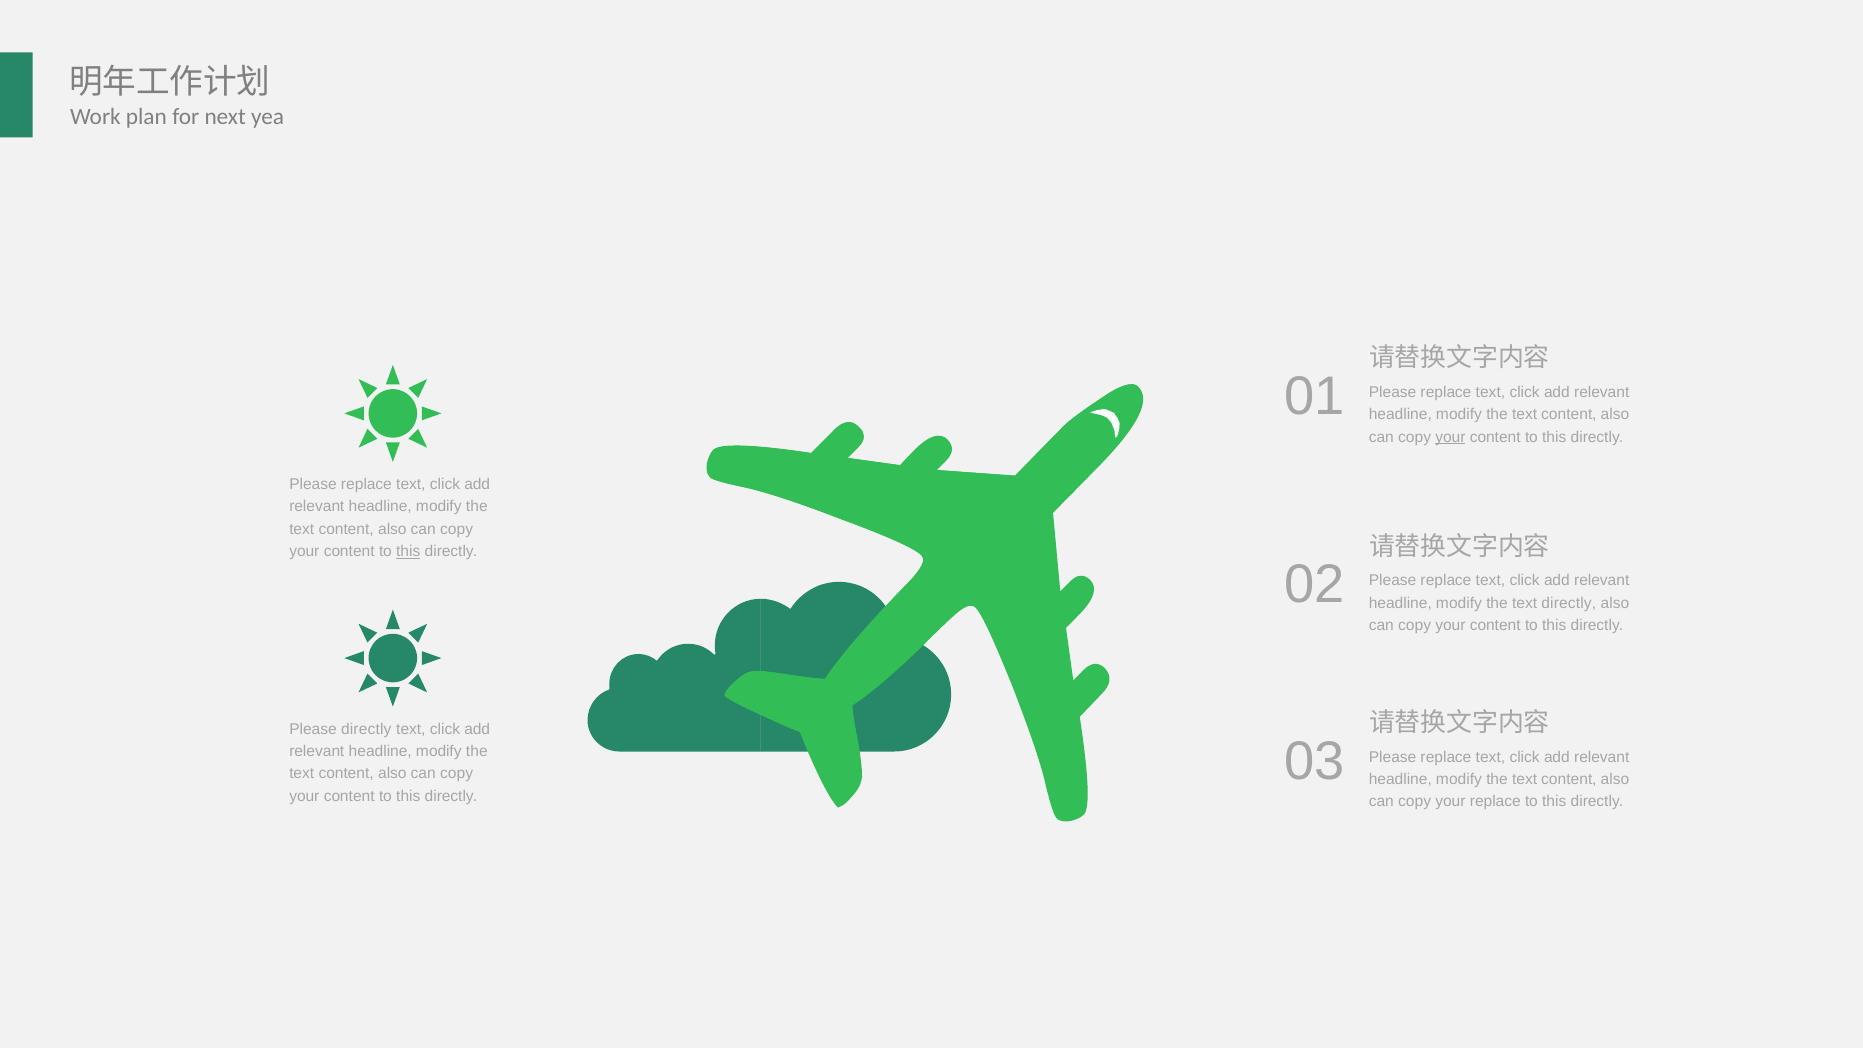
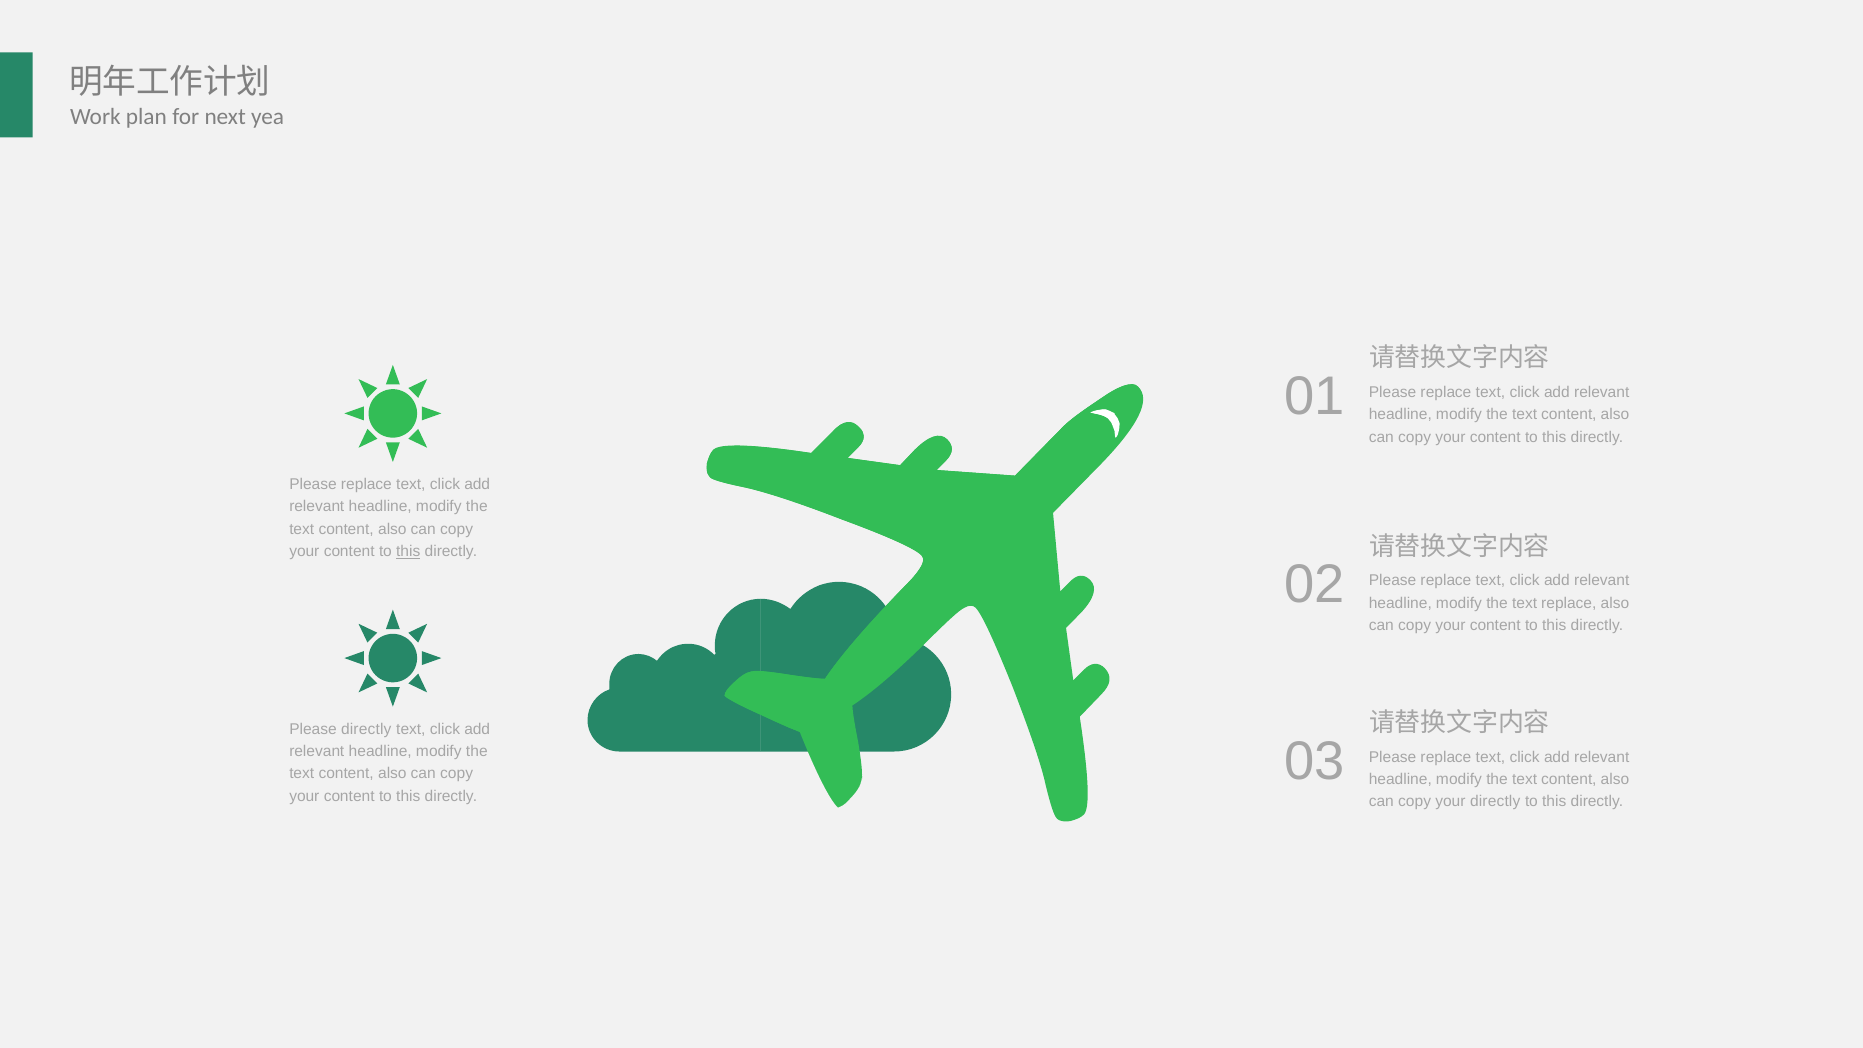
your at (1450, 437) underline: present -> none
text directly: directly -> replace
your replace: replace -> directly
